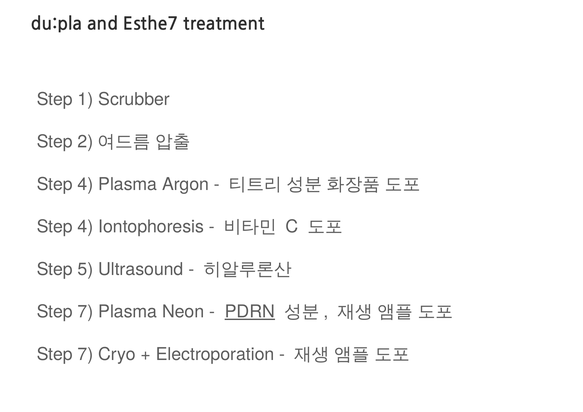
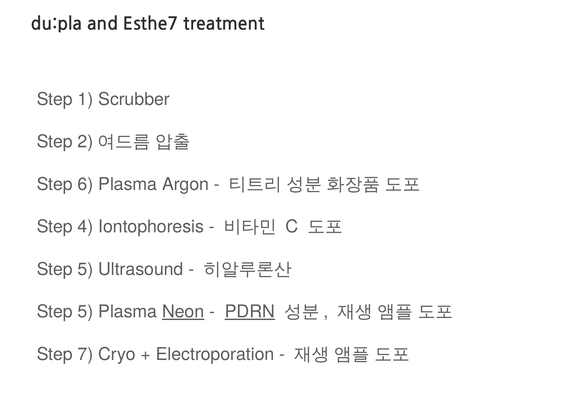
4 at (85, 184): 4 -> 6
7 at (85, 312): 7 -> 5
Neon underline: none -> present
